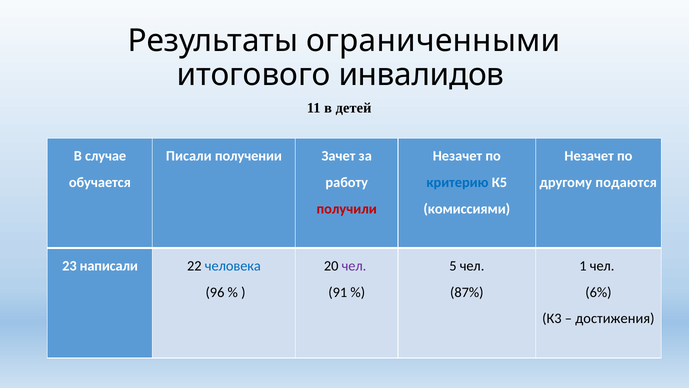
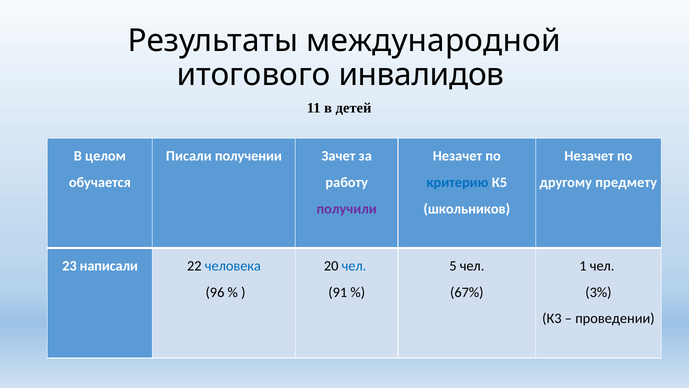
ограниченными: ограниченными -> международной
случае: случае -> целом
подаются: подаются -> предмету
получили colour: red -> purple
комиссиями: комиссиями -> школьников
чел at (354, 266) colour: purple -> blue
87%: 87% -> 67%
6%: 6% -> 3%
достижения: достижения -> проведении
